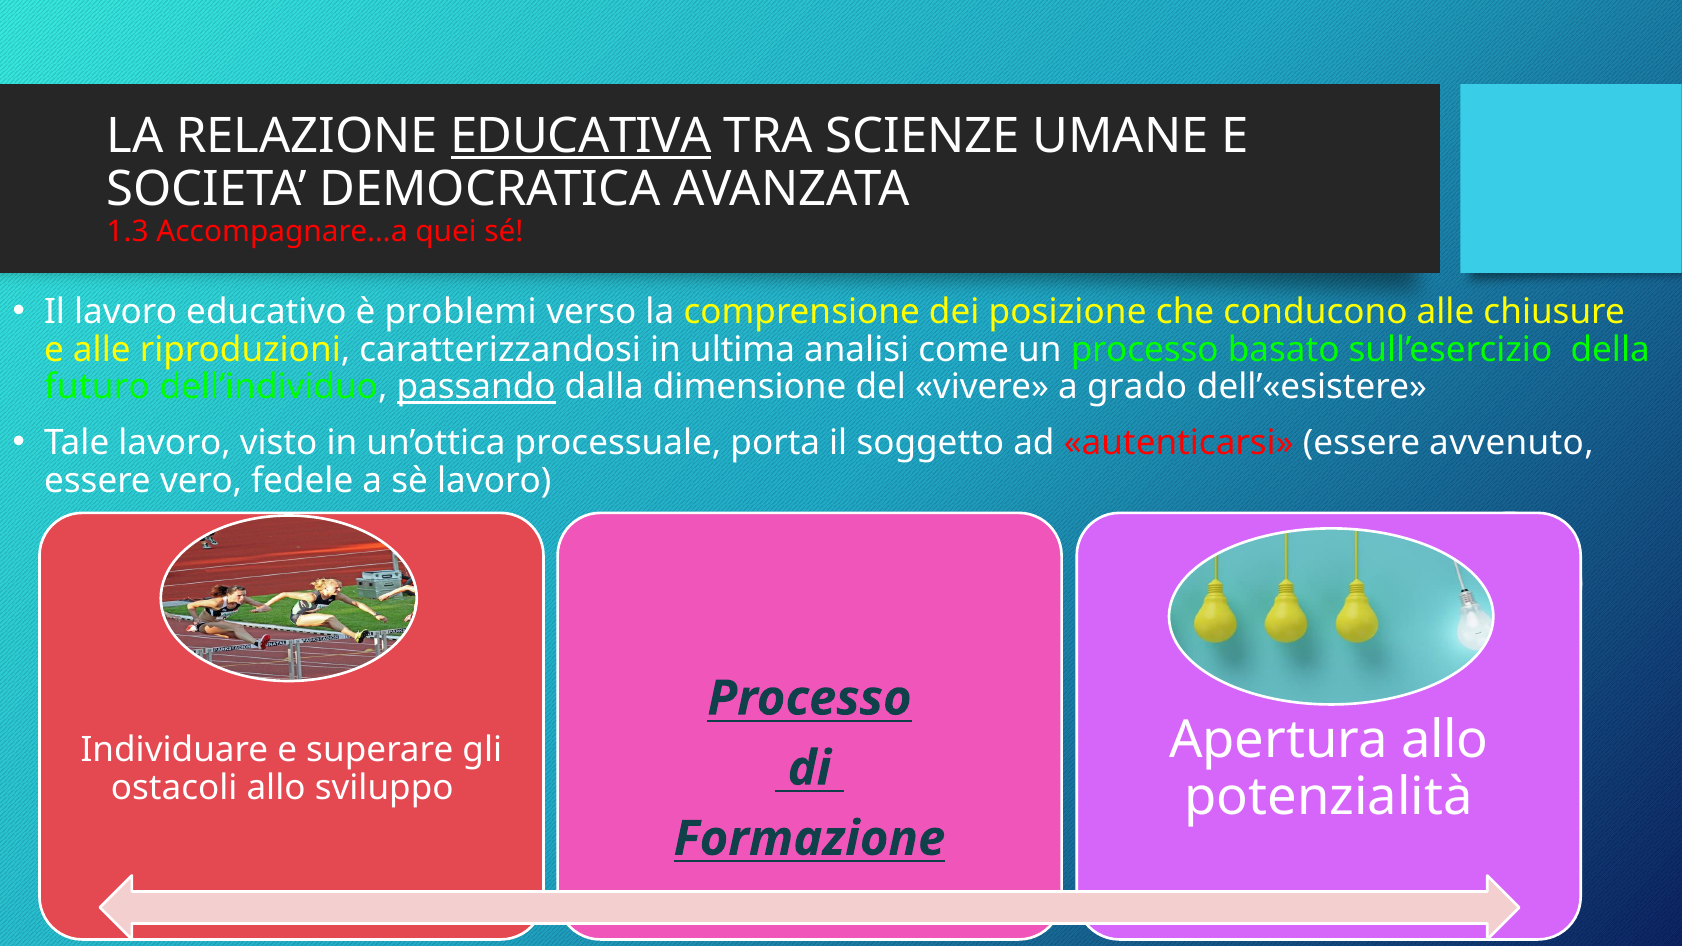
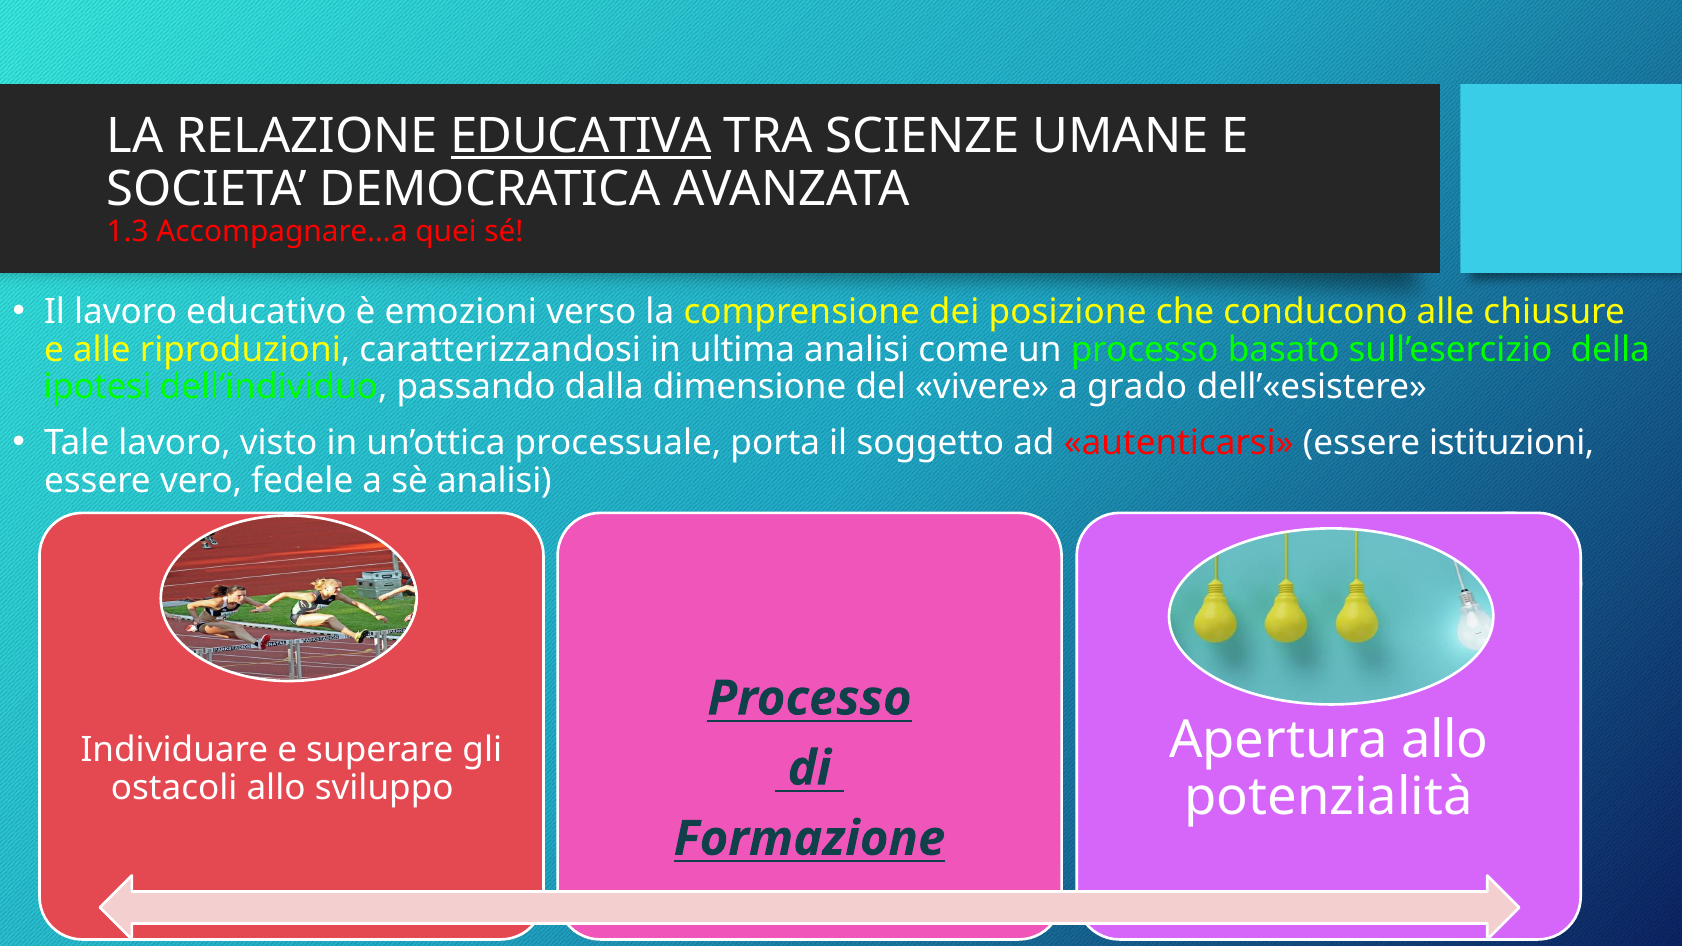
problemi: problemi -> emozioni
futuro: futuro -> ipotesi
passando underline: present -> none
avvenuto: avvenuto -> istituzioni
sè lavoro: lavoro -> analisi
